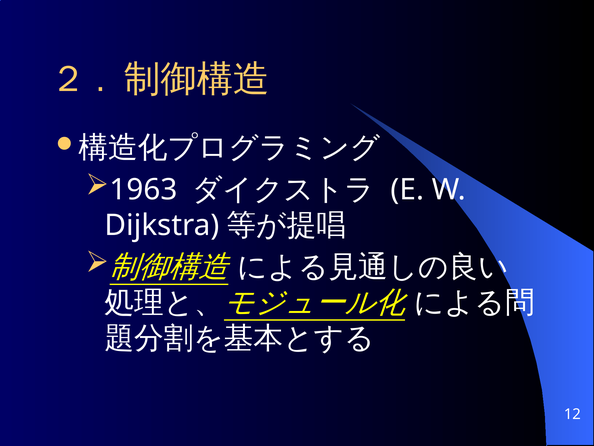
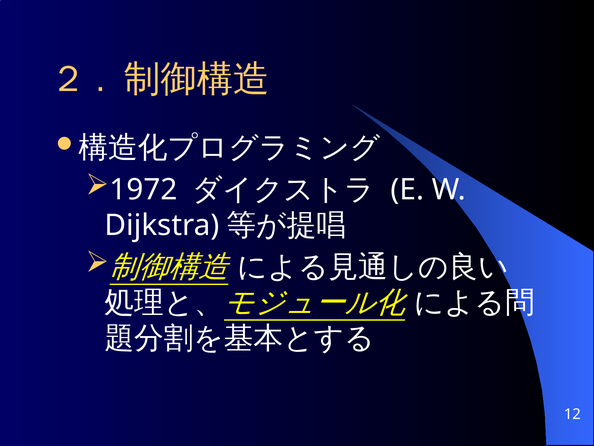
1963: 1963 -> 1972
